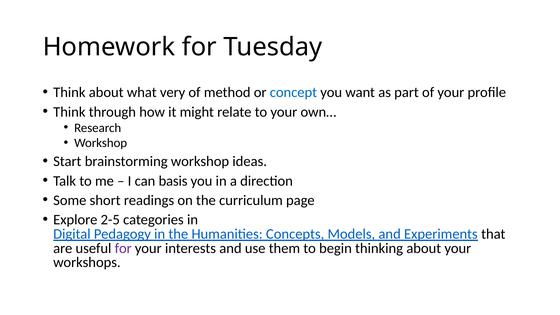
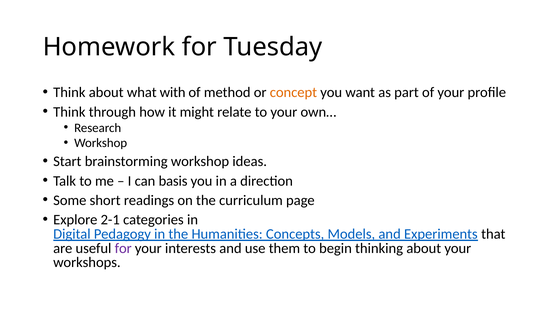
very: very -> with
concept colour: blue -> orange
2-5: 2-5 -> 2-1
